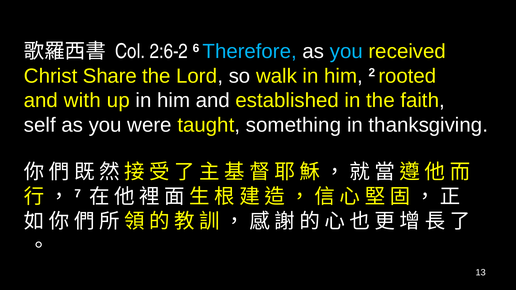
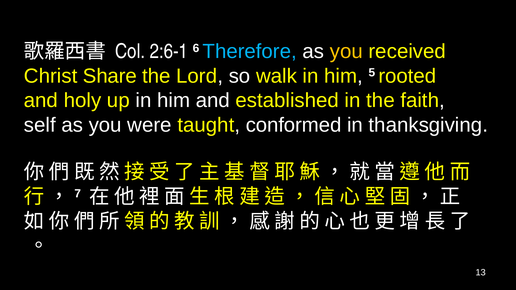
2:6-2: 2:6-2 -> 2:6-1
you at (346, 51) colour: light blue -> yellow
2: 2 -> 5
with: with -> holy
something: something -> conformed
